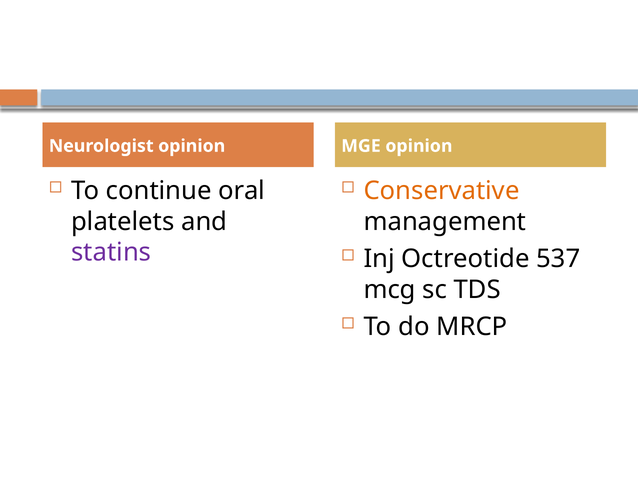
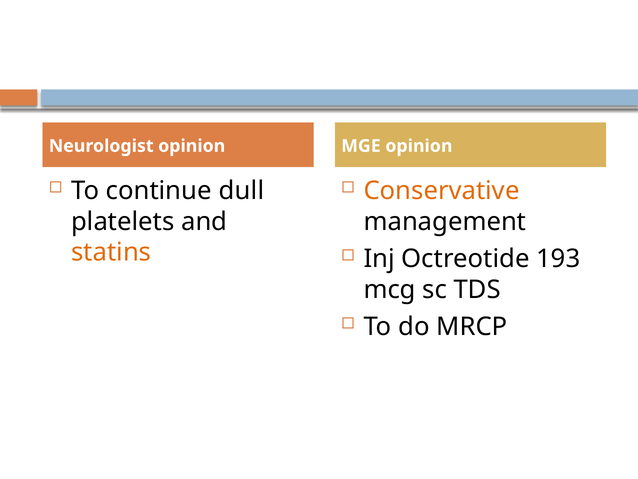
oral: oral -> dull
statins colour: purple -> orange
537: 537 -> 193
